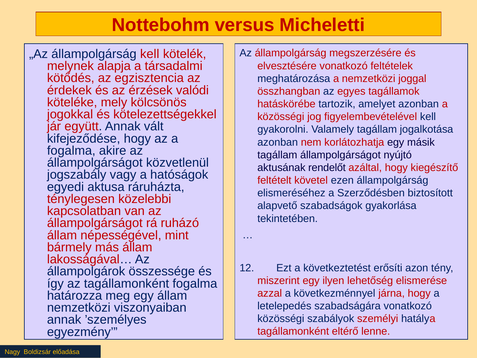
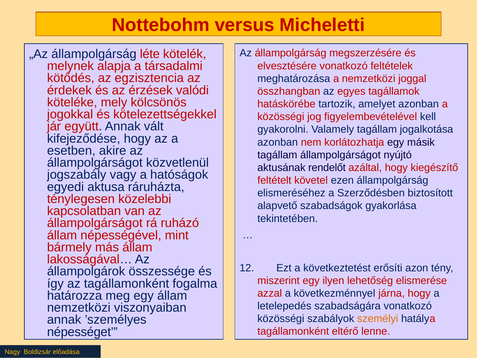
állampolgárság kell: kell -> léte
fogalma at (71, 151): fogalma -> esetben
személyi colour: red -> orange
egyezmény: egyezmény -> népességet
